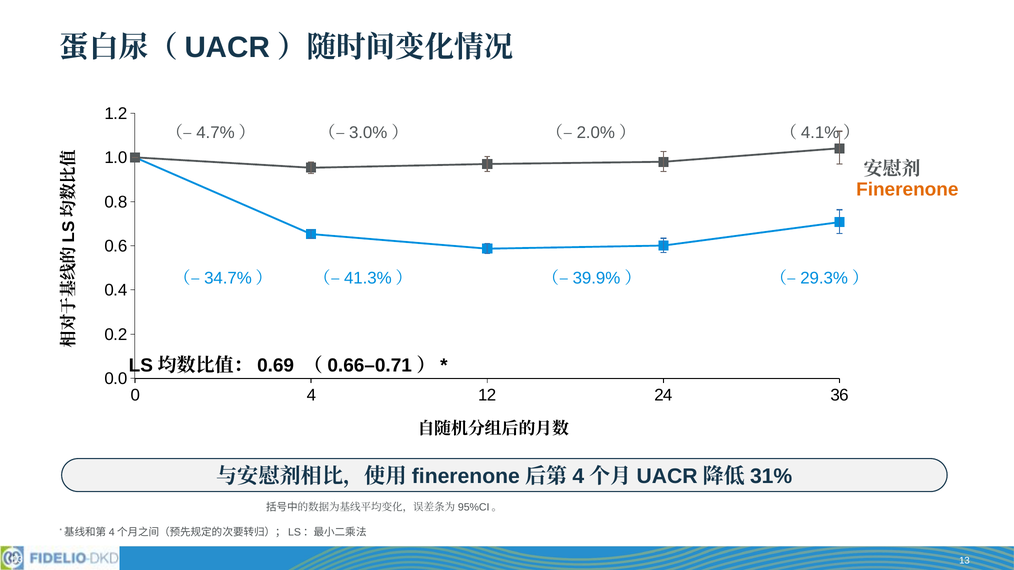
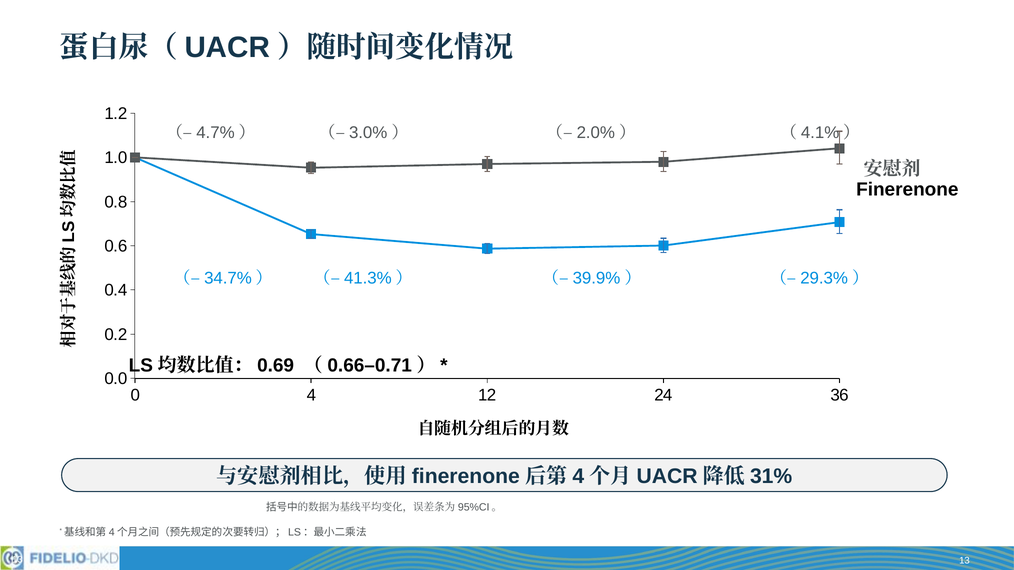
Finerenone colour: orange -> black
